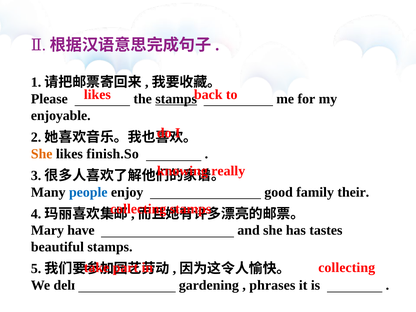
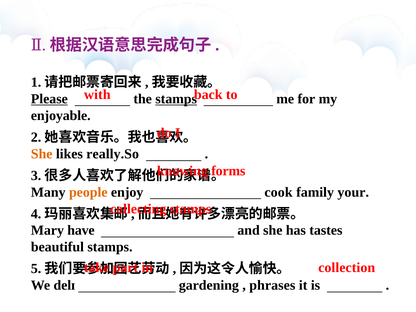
likes at (97, 95): likes -> with
Please underline: none -> present
finish.So: finish.So -> really.So
really: really -> forms
people colour: blue -> orange
good: good -> cook
their: their -> your
collecting at (347, 267): collecting -> collection
